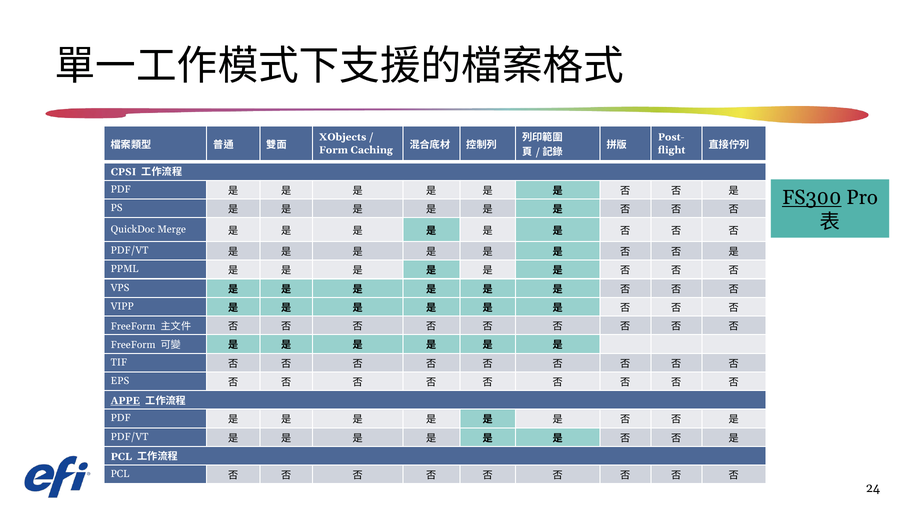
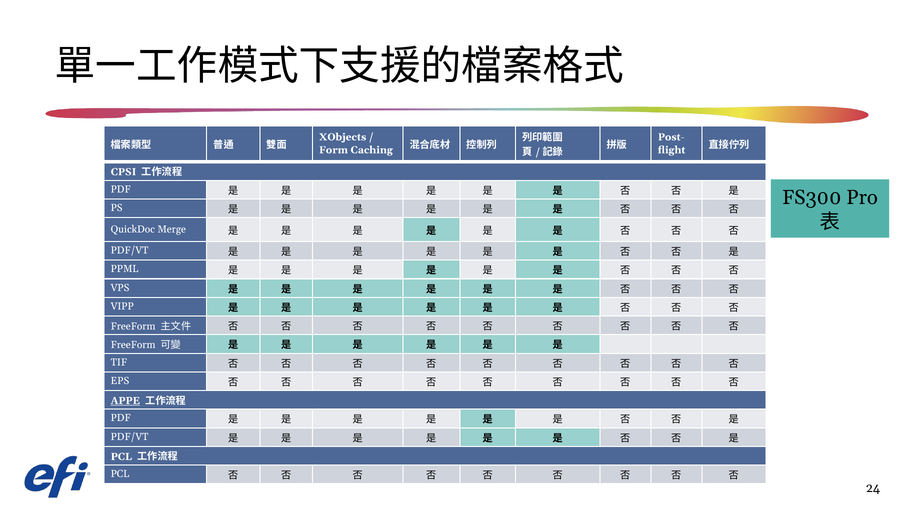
FS300 underline: present -> none
